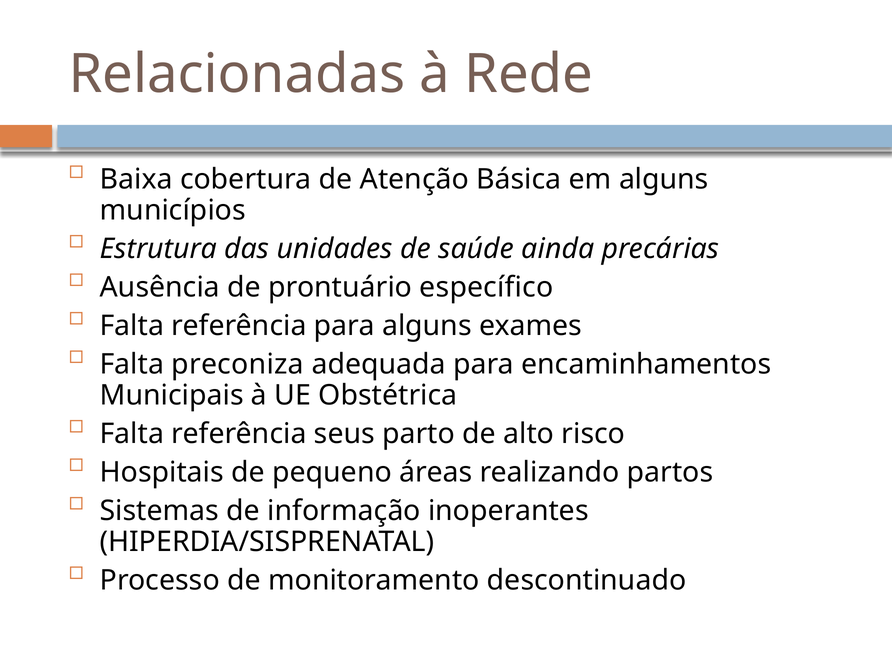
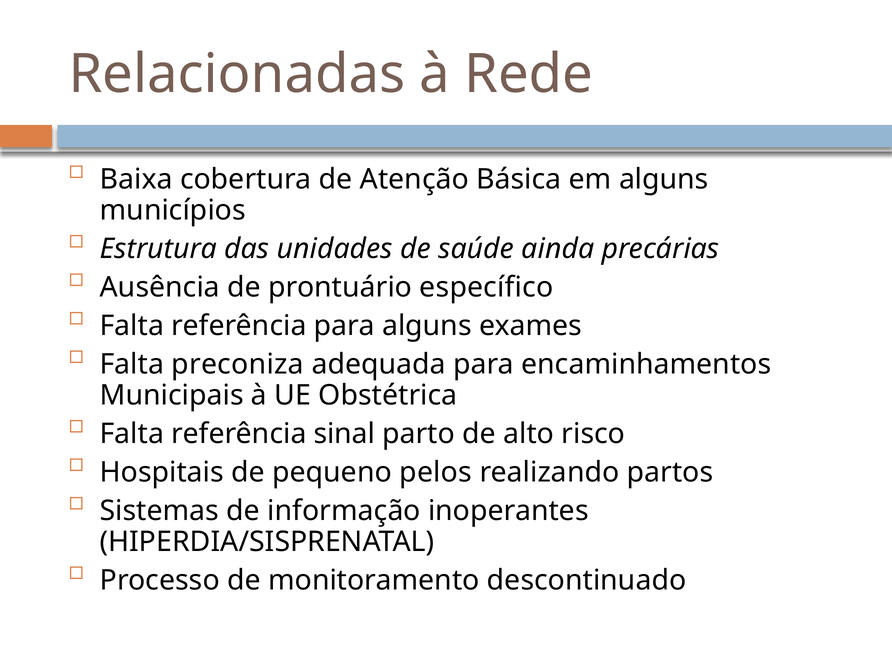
seus: seus -> sinal
áreas: áreas -> pelos
